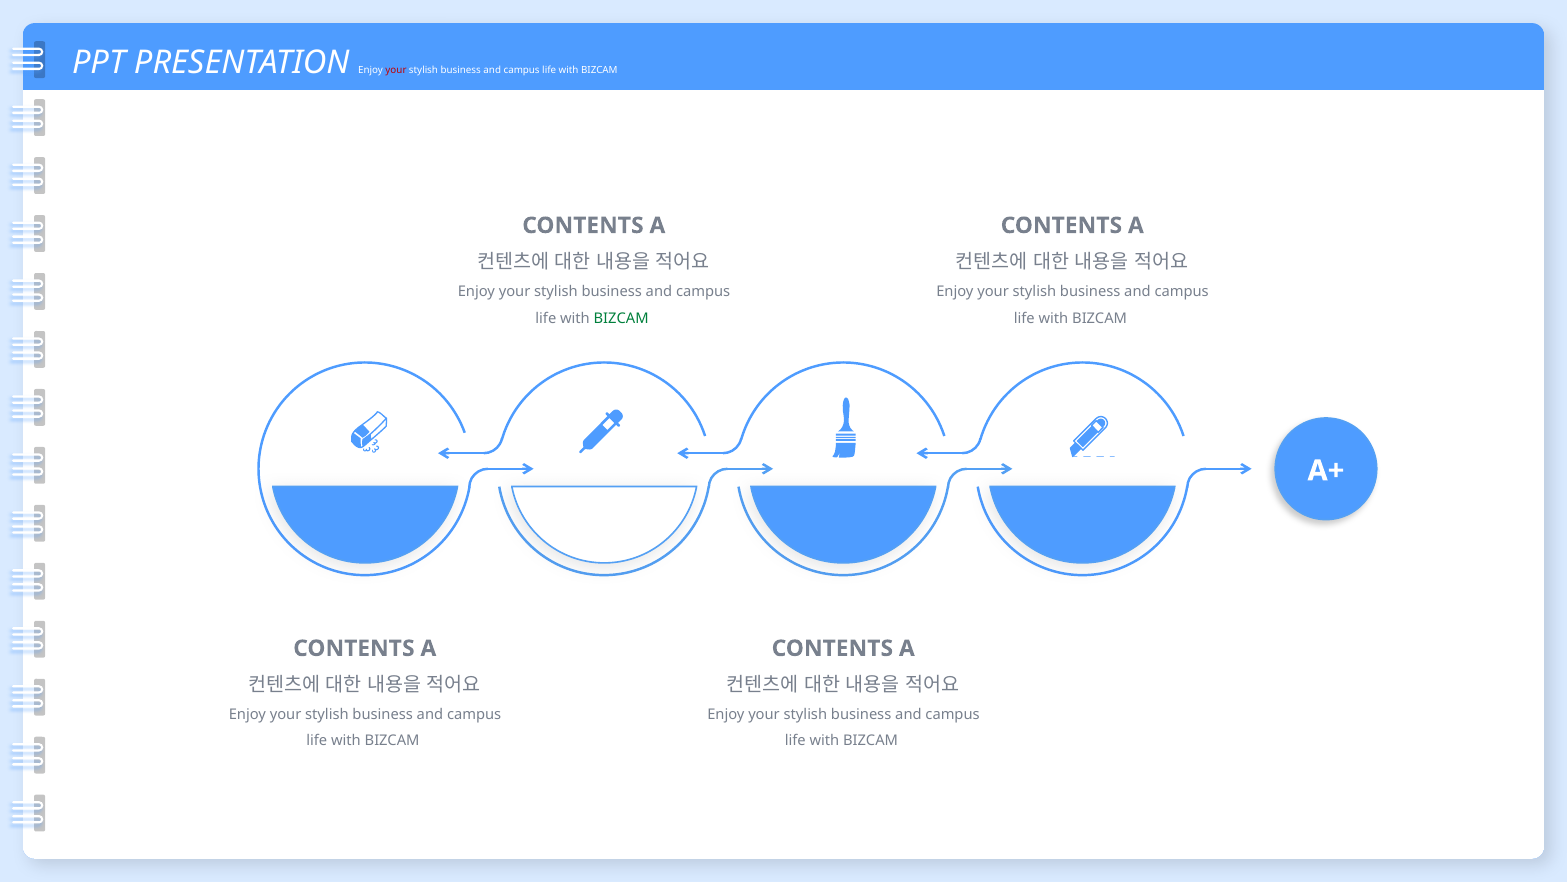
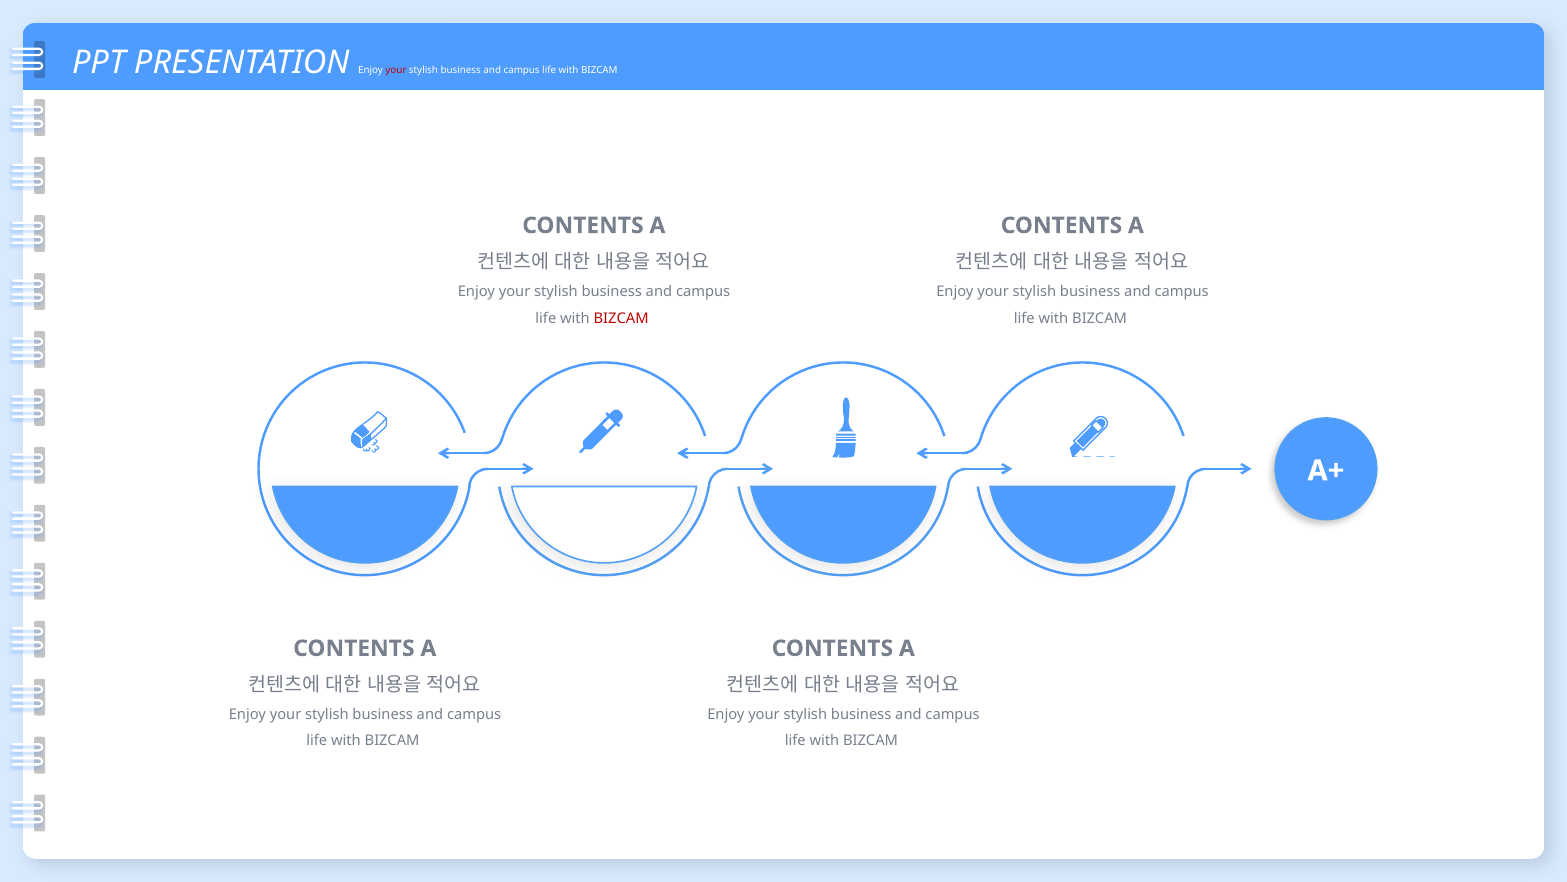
BIZCAM at (621, 318) colour: green -> red
